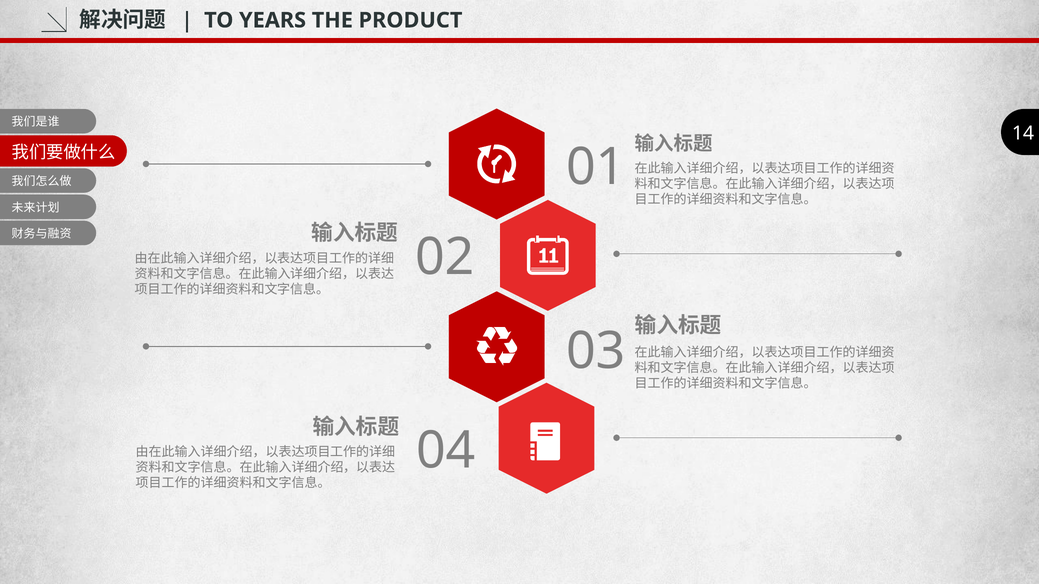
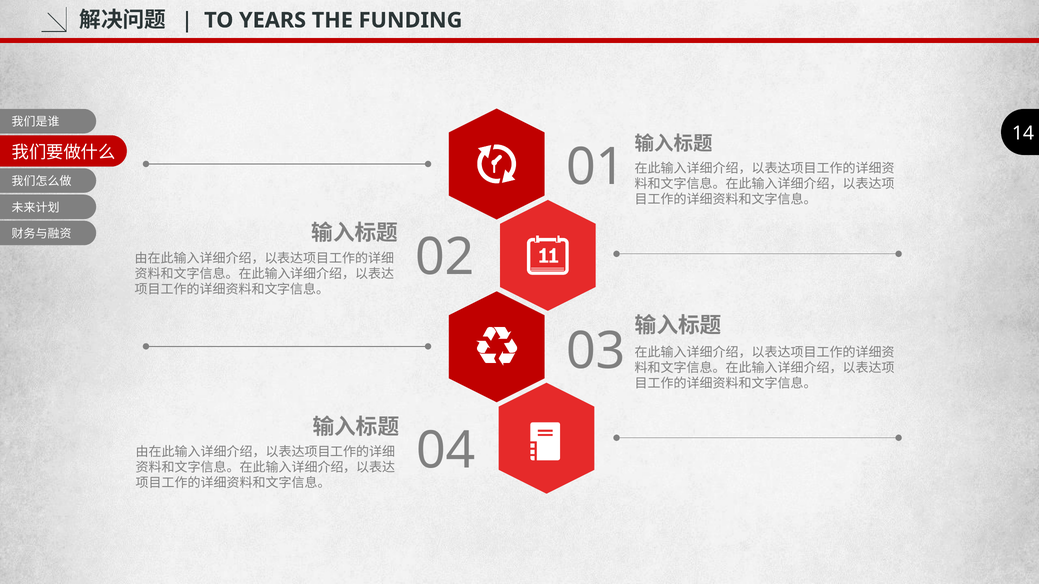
PRODUCT: PRODUCT -> FUNDING
